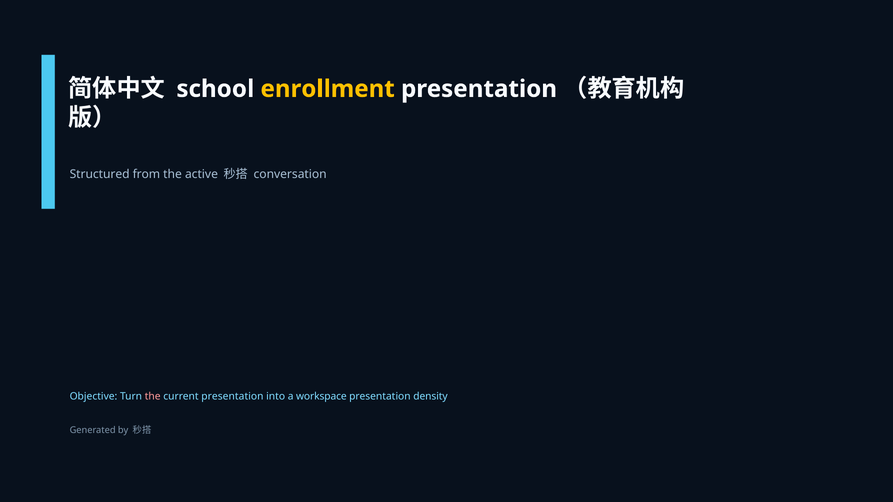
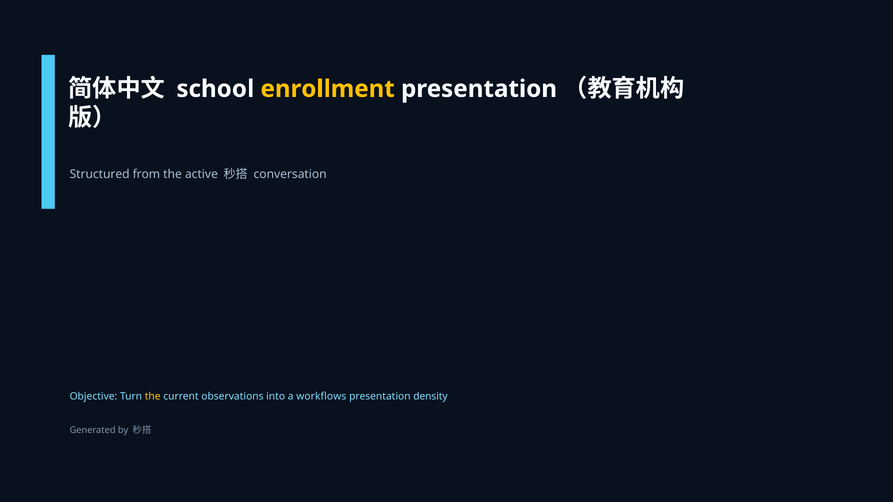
the at (153, 397) colour: pink -> yellow
current presentation: presentation -> observations
workspace: workspace -> workflows
